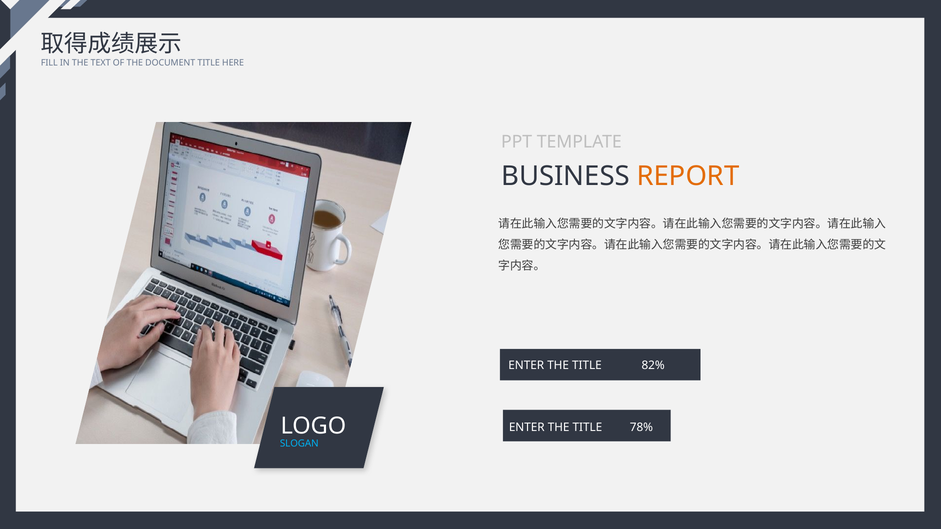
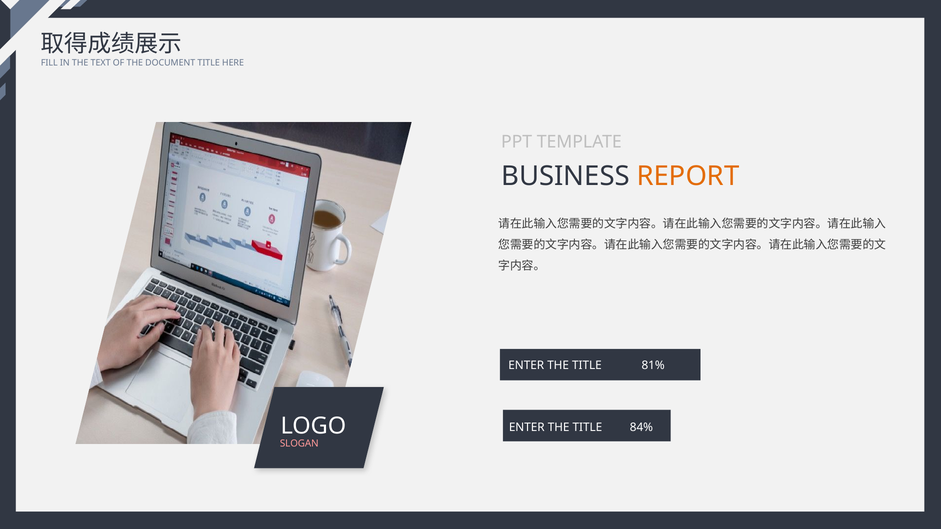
82%: 82% -> 81%
78%: 78% -> 84%
SLOGAN colour: light blue -> pink
